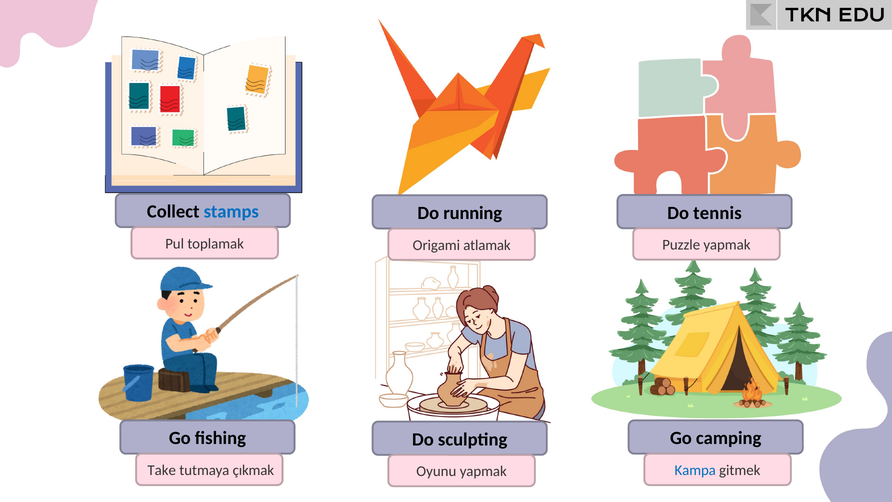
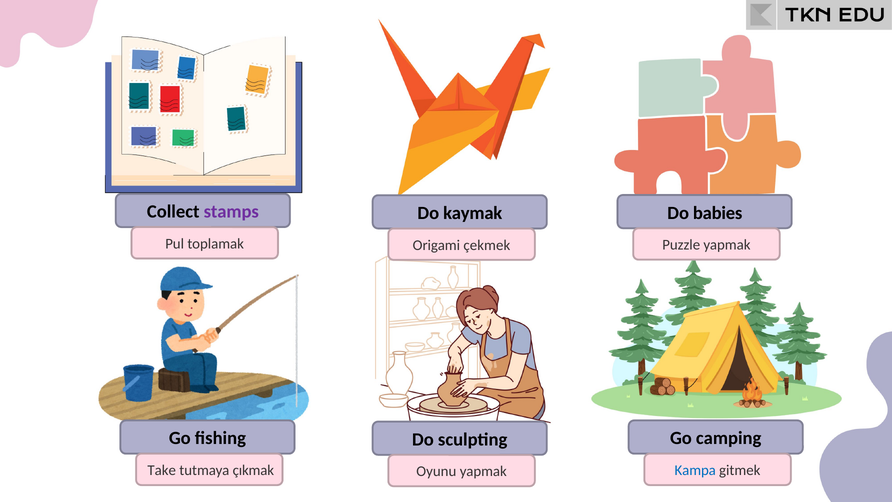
stamps colour: blue -> purple
tennis: tennis -> babies
running: running -> kaymak
atlamak: atlamak -> çekmek
